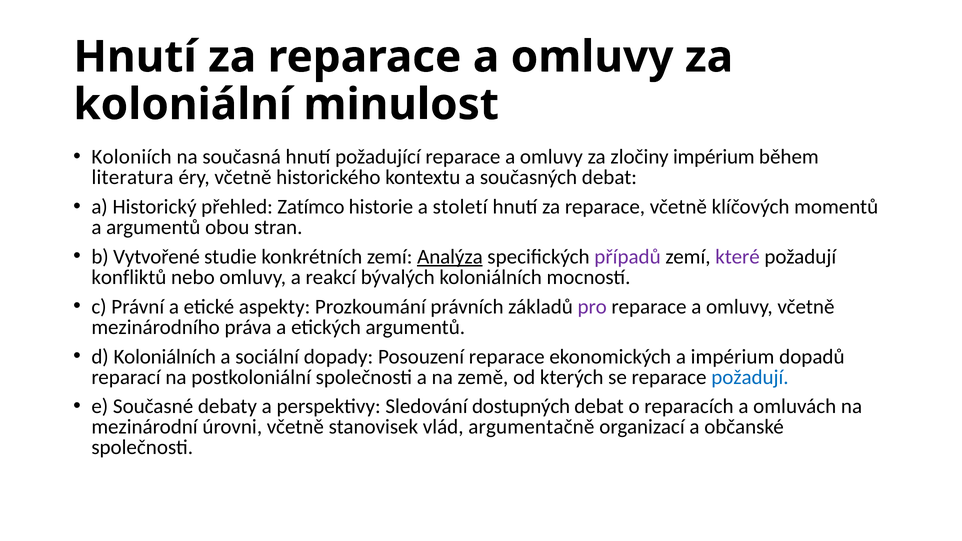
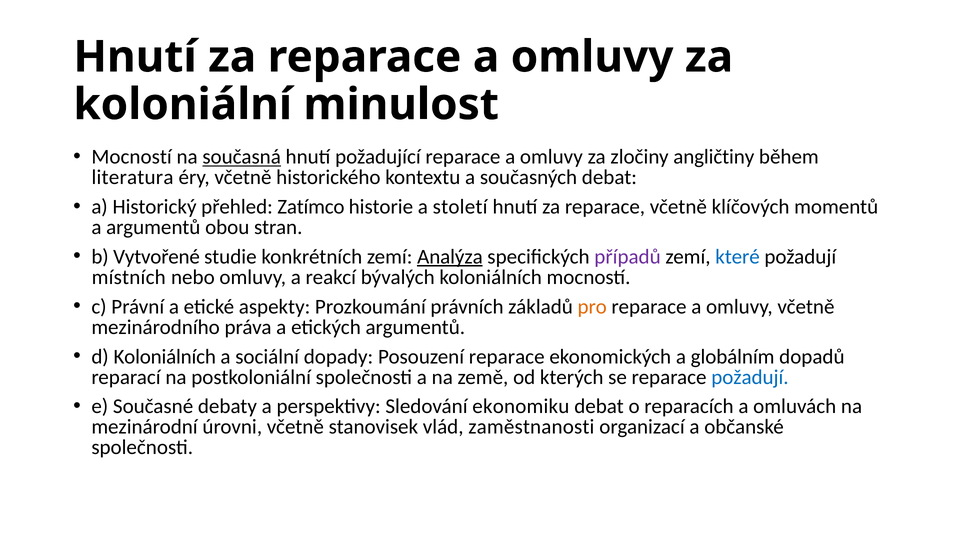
Koloniích at (131, 157): Koloniích -> Mocností
současná underline: none -> present
zločiny impérium: impérium -> angličtiny
které colour: purple -> blue
konfliktů: konfliktů -> místních
pro colour: purple -> orange
a impérium: impérium -> globálním
dostupných: dostupných -> ekonomiku
argumentačně: argumentačně -> zaměstnanosti
